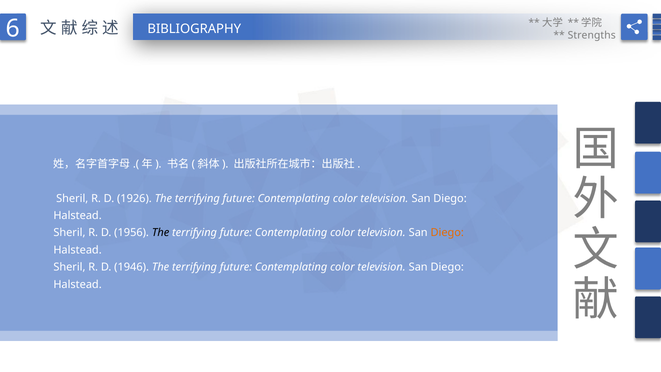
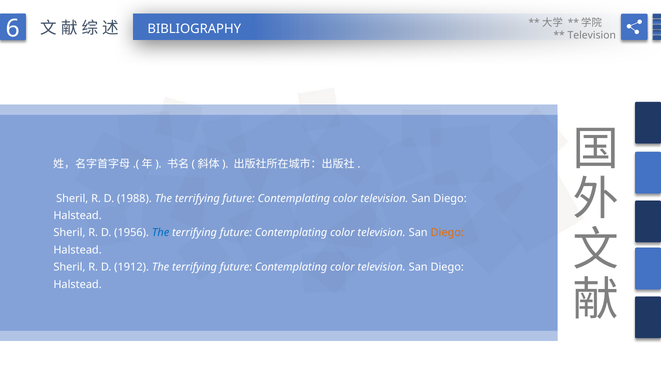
Strengths at (592, 35): Strengths -> Television
1926: 1926 -> 1988
The at (161, 233) colour: black -> blue
1946: 1946 -> 1912
